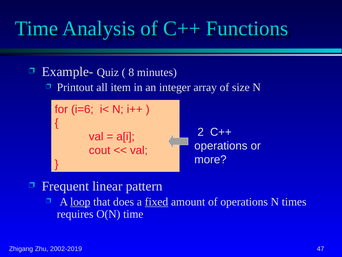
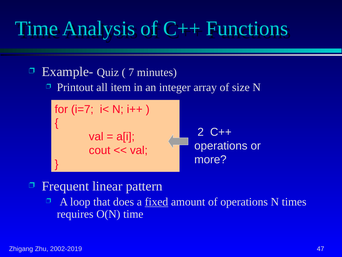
8: 8 -> 7
i=6: i=6 -> i=7
loop underline: present -> none
